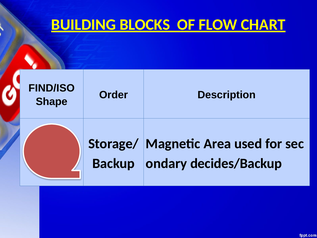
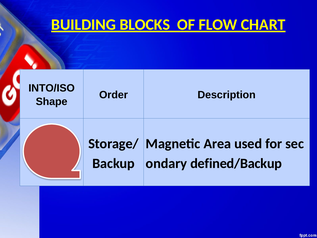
FIND/ISO: FIND/ISO -> INTO/ISO
decides/Backup: decides/Backup -> defined/Backup
